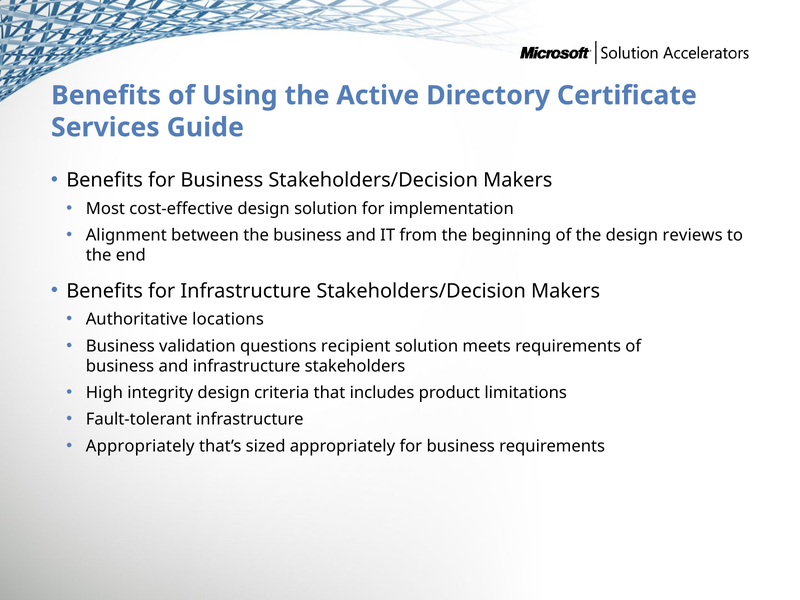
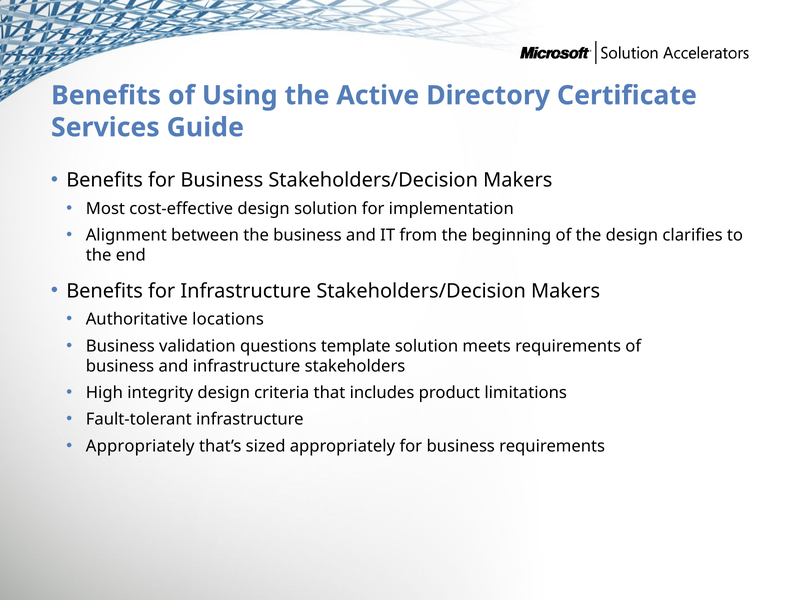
reviews: reviews -> clarifies
recipient: recipient -> template
